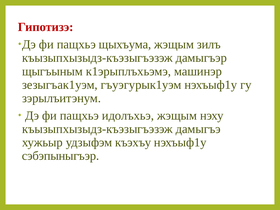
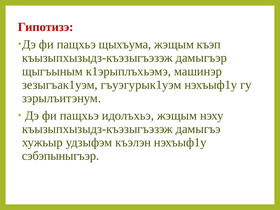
зилъ: зилъ -> къэп
къэхъу: къэхъу -> къэлэн
